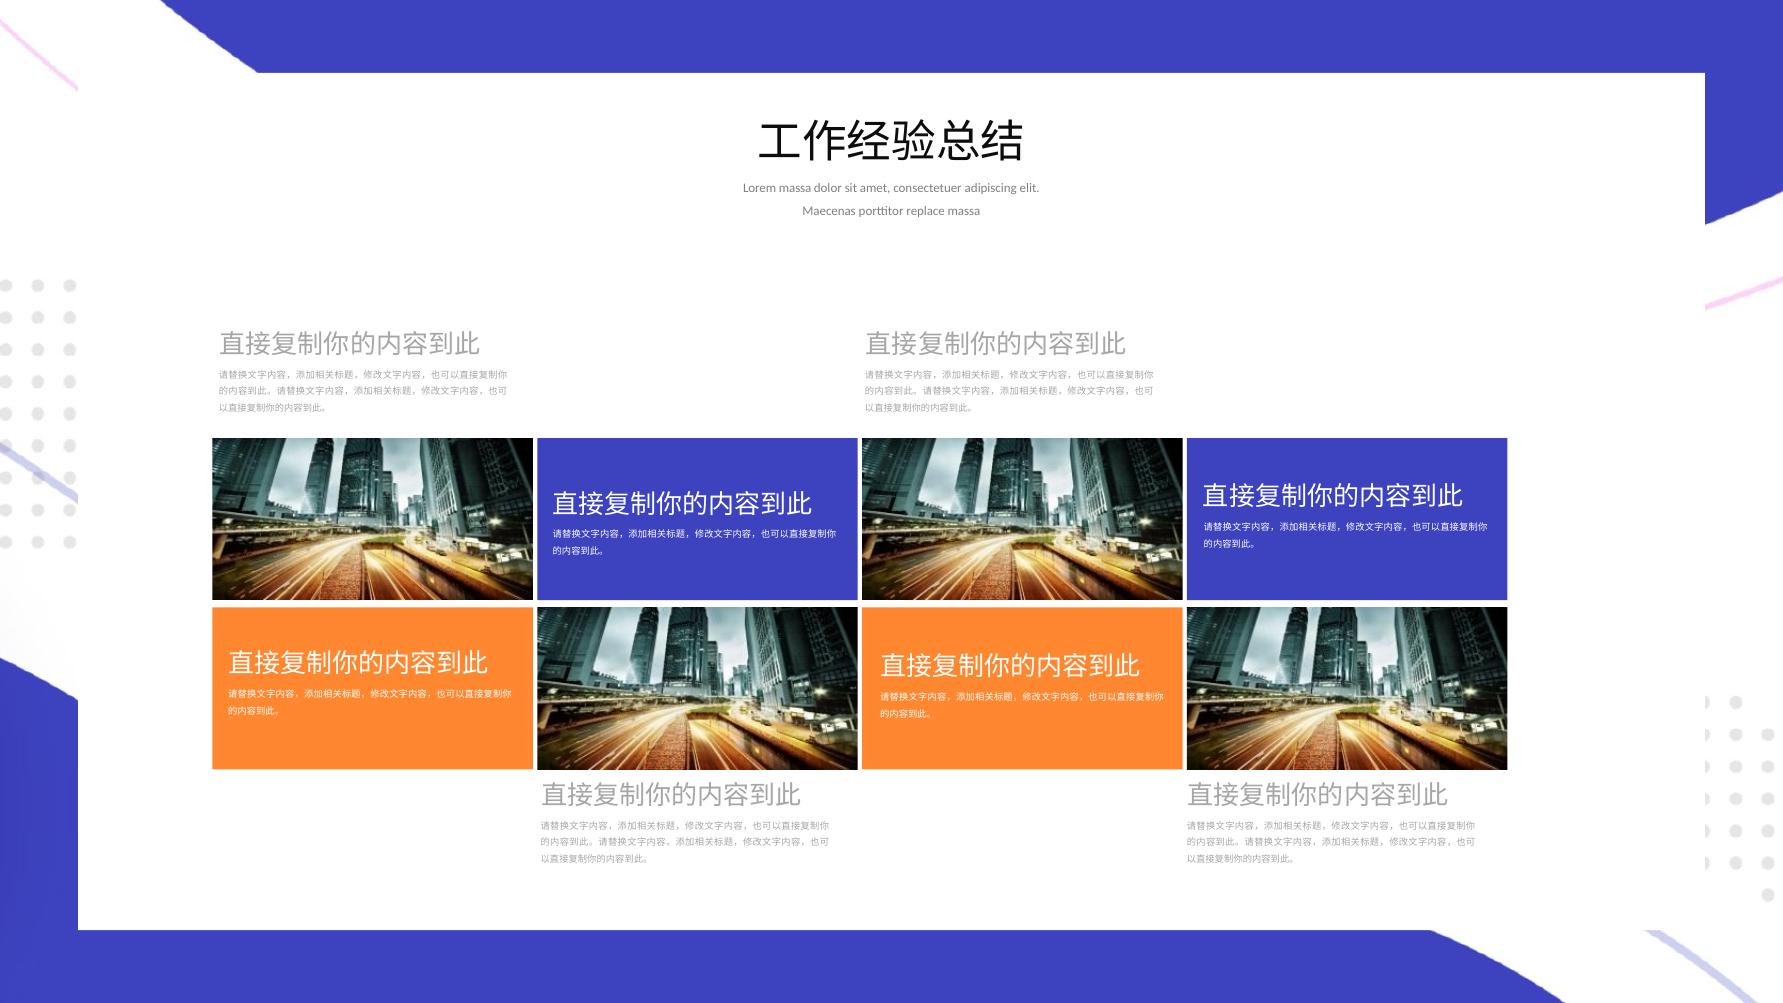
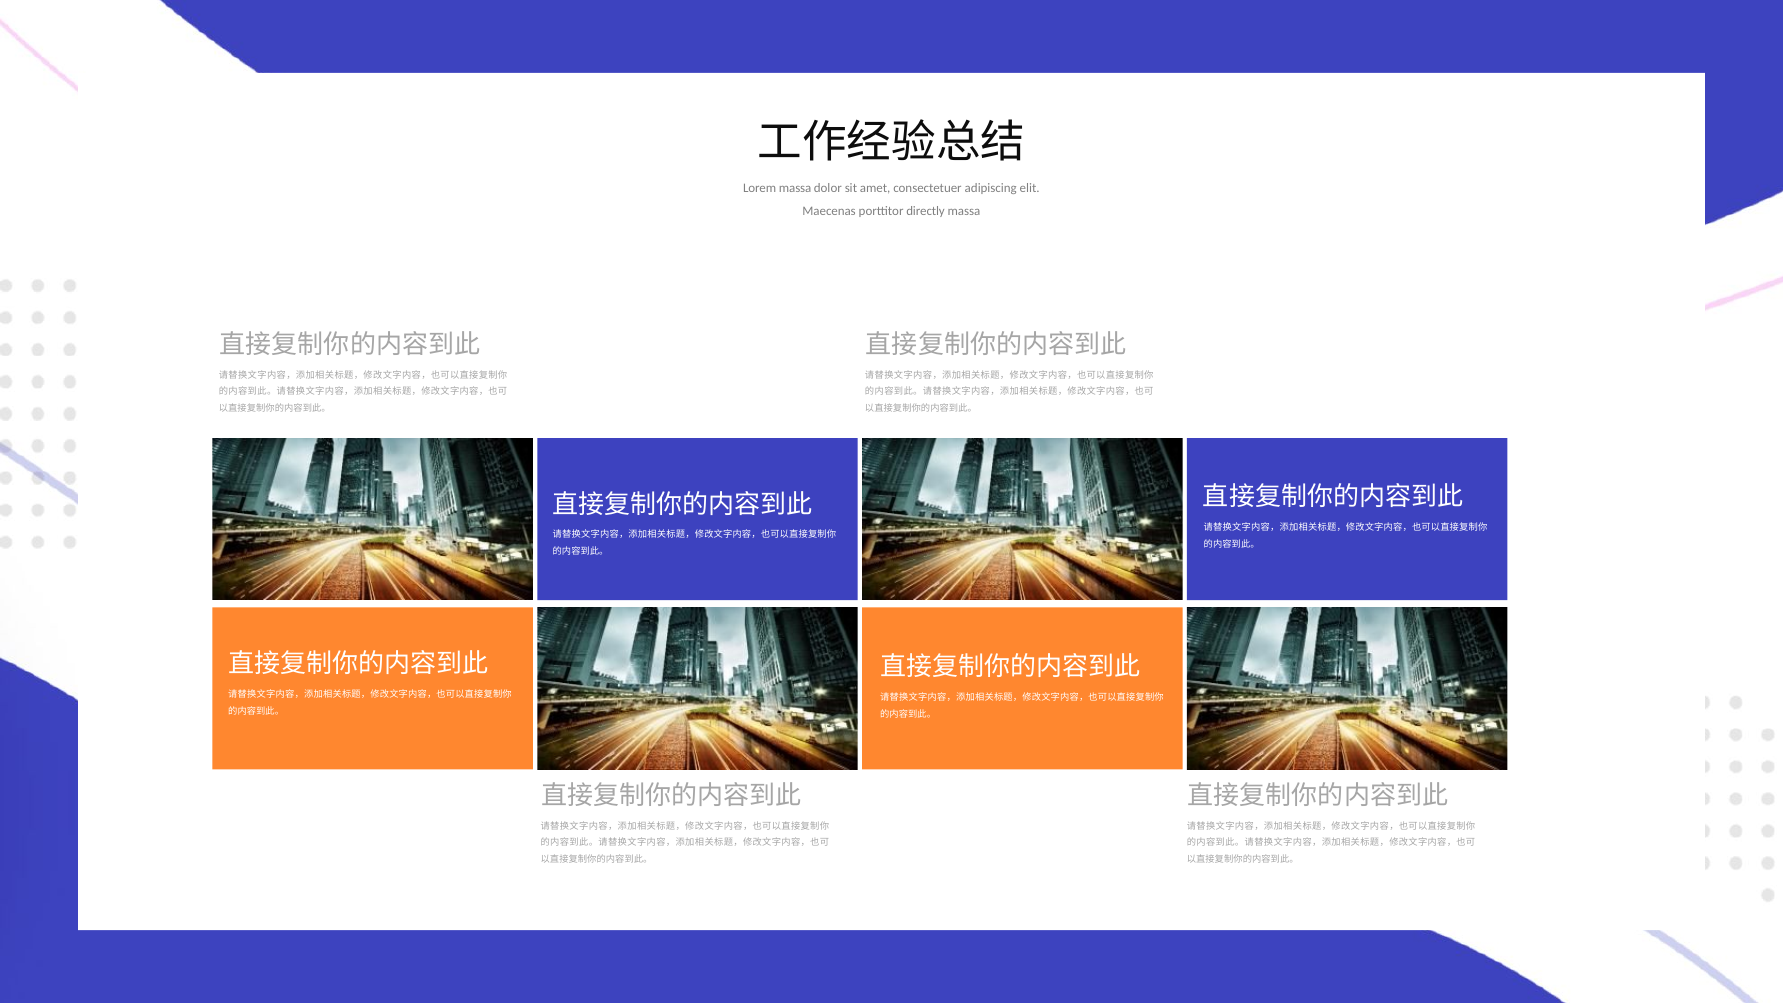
replace: replace -> directly
